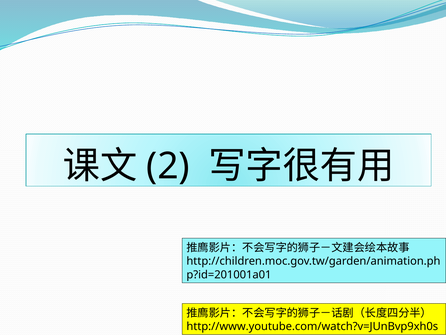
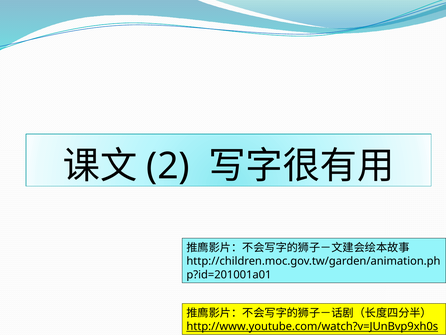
http://www.youtube.com/watch?v=JUnBvp9xh0s underline: none -> present
